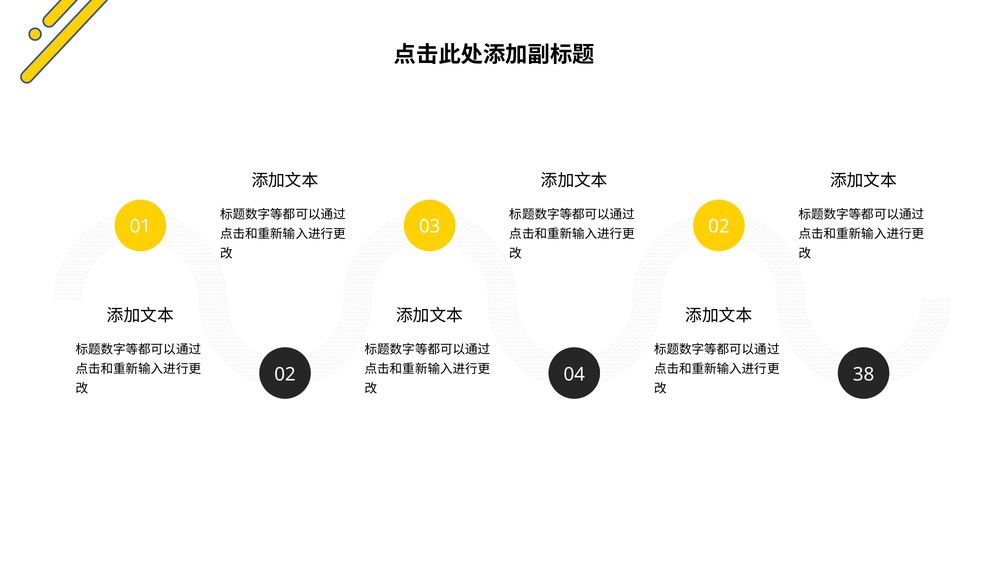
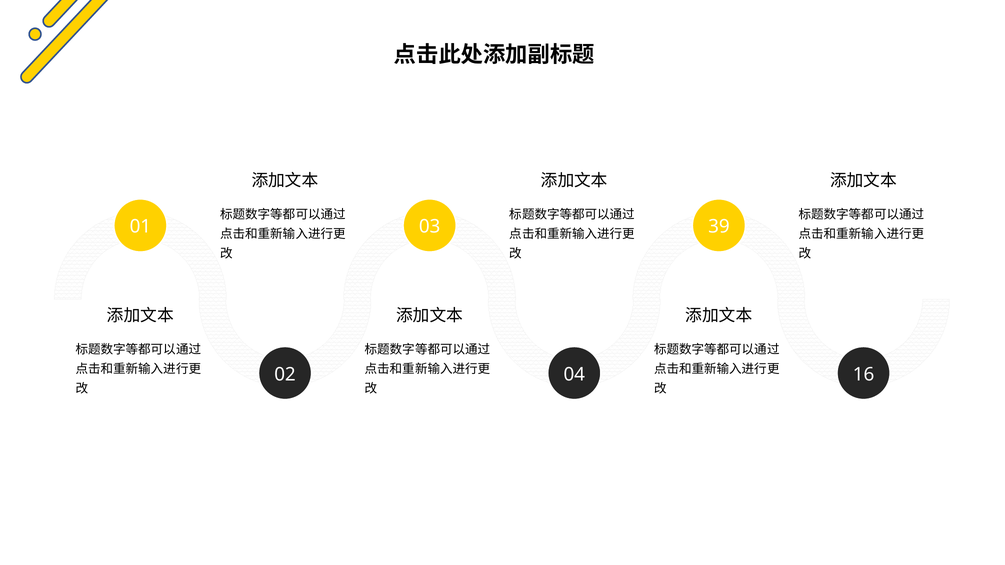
03 02: 02 -> 39
38: 38 -> 16
